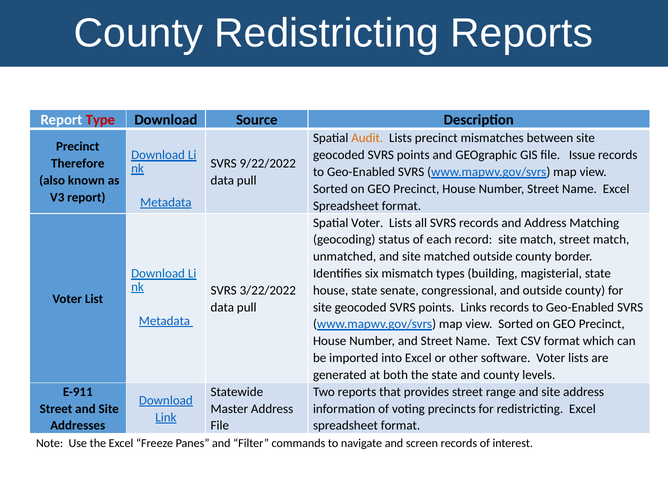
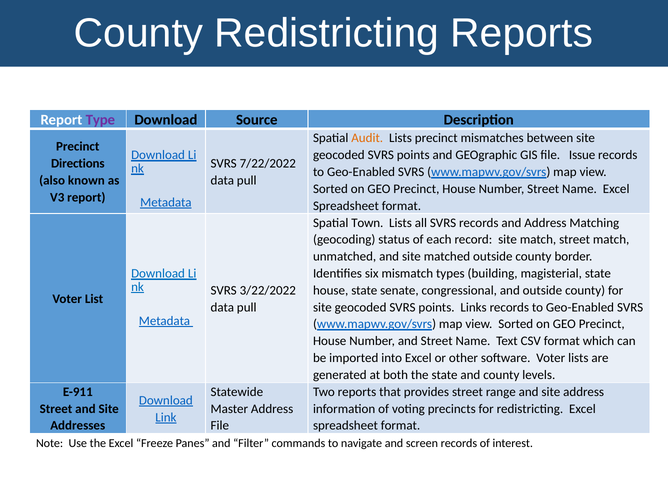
Type colour: red -> purple
Therefore: Therefore -> Directions
9/22/2022: 9/22/2022 -> 7/22/2022
Spatial Voter: Voter -> Town
